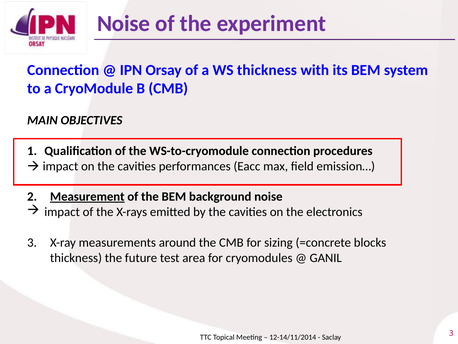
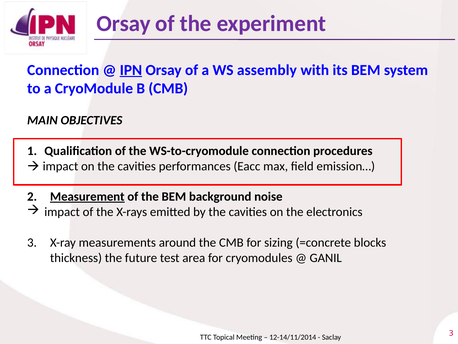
Noise at (124, 24): Noise -> Orsay
IPN underline: none -> present
WS thickness: thickness -> assembly
